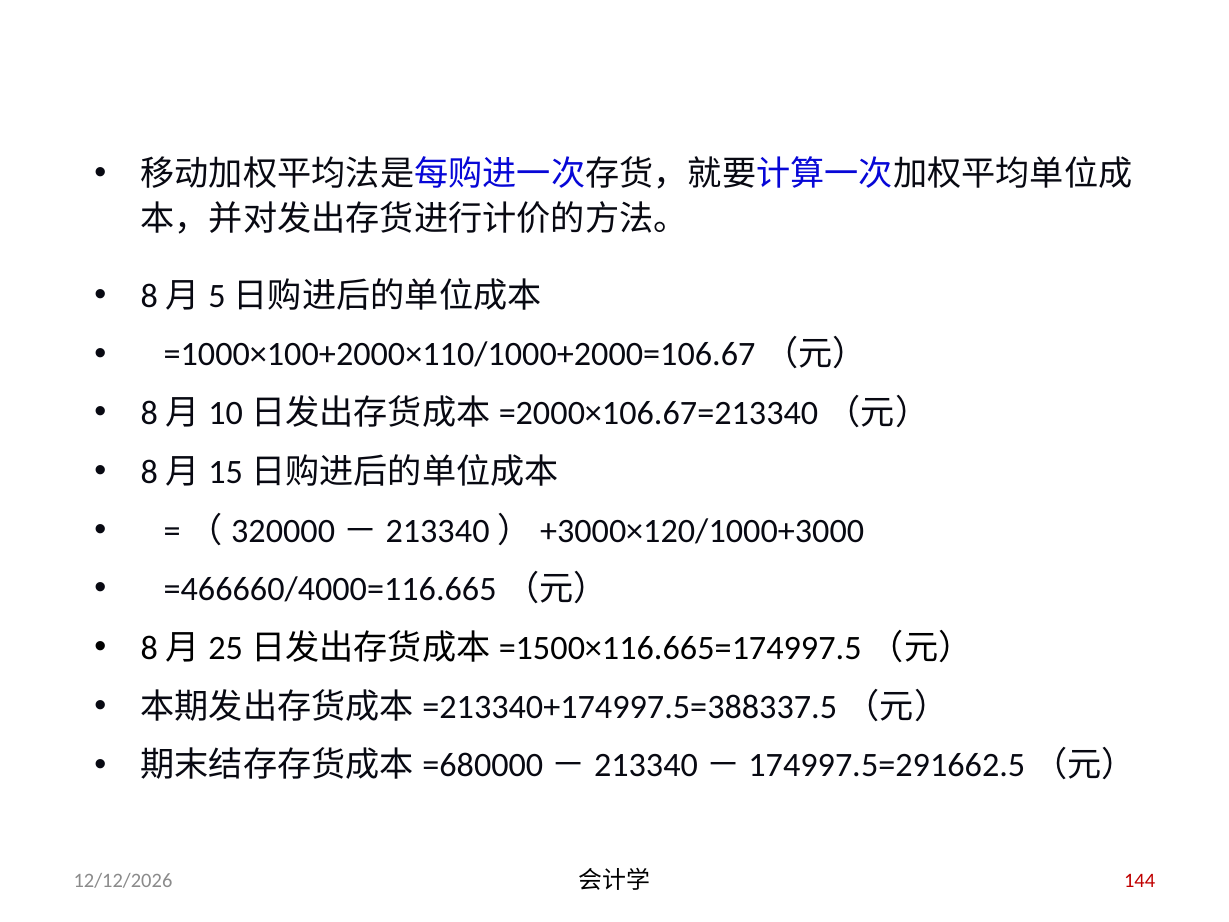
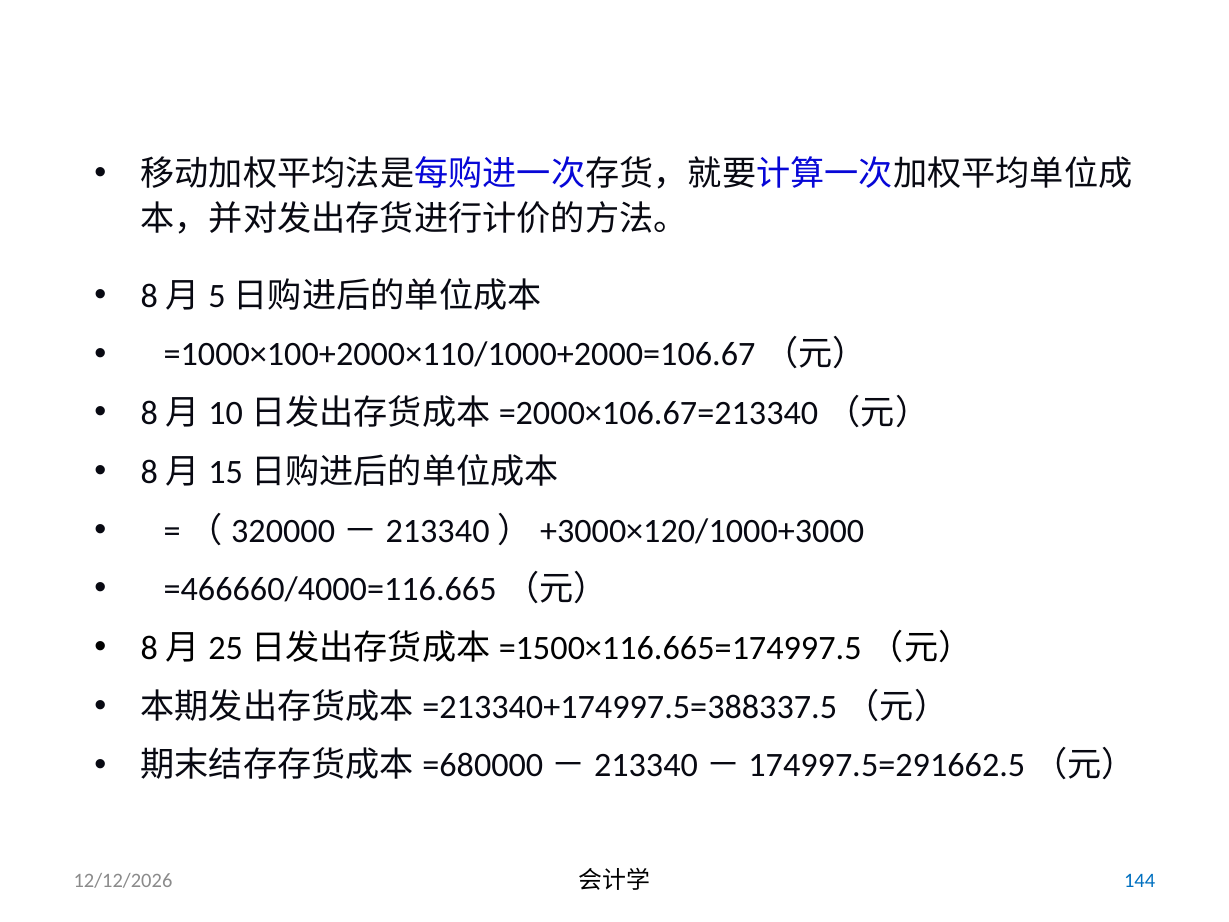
144 colour: red -> blue
